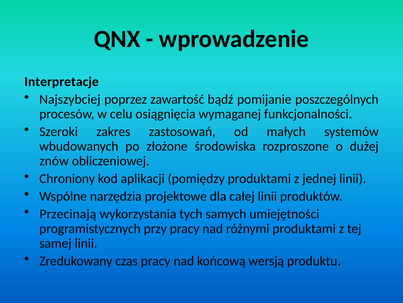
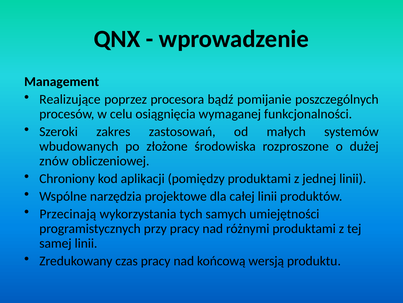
Interpretacje: Interpretacje -> Management
Najszybciej: Najszybciej -> Realizujące
zawartość: zawartość -> procesora
